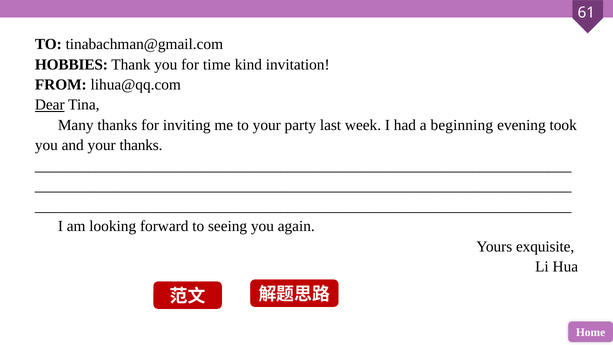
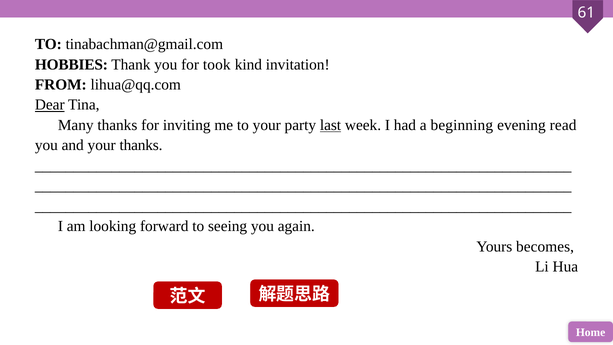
time: time -> took
last underline: none -> present
took: took -> read
exquisite: exquisite -> becomes
